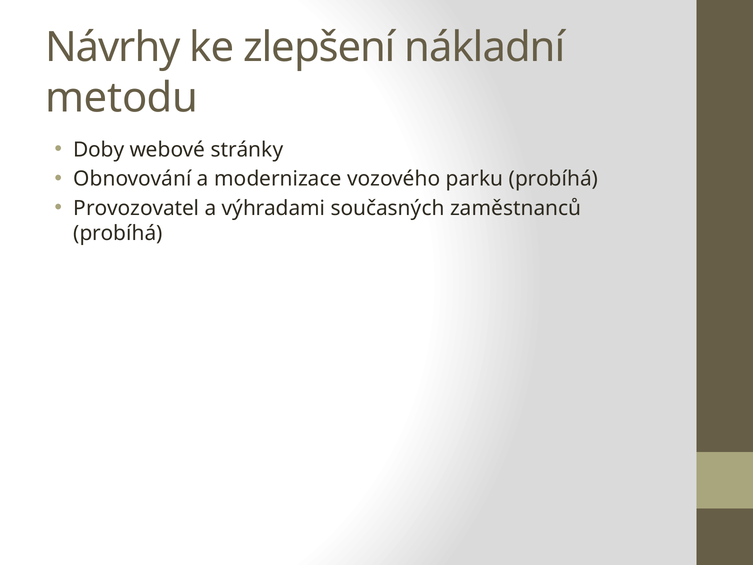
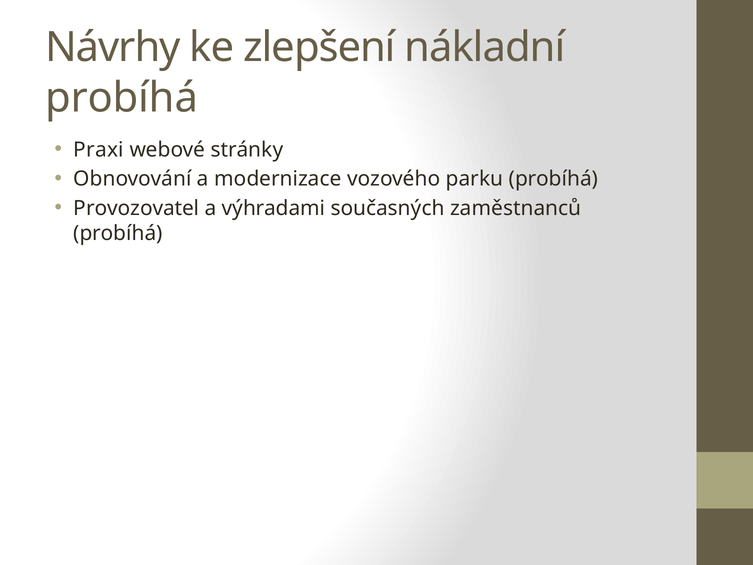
metodu at (122, 98): metodu -> probíhá
Doby: Doby -> Praxi
